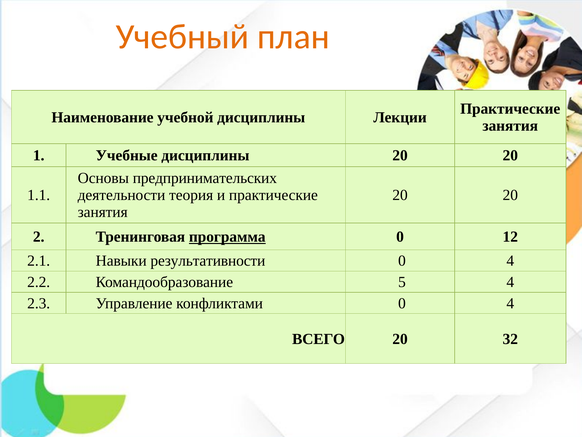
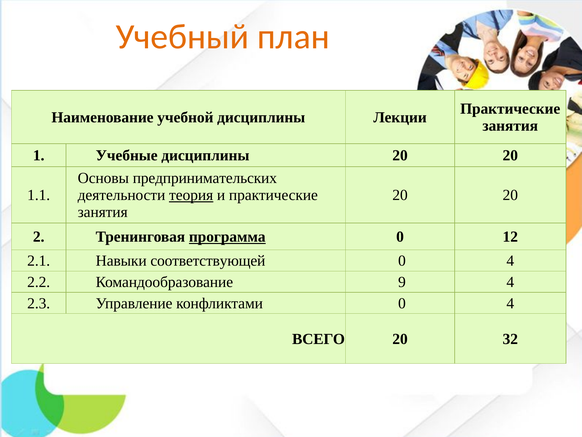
теория underline: none -> present
результативности: результативности -> соответствующей
5: 5 -> 9
